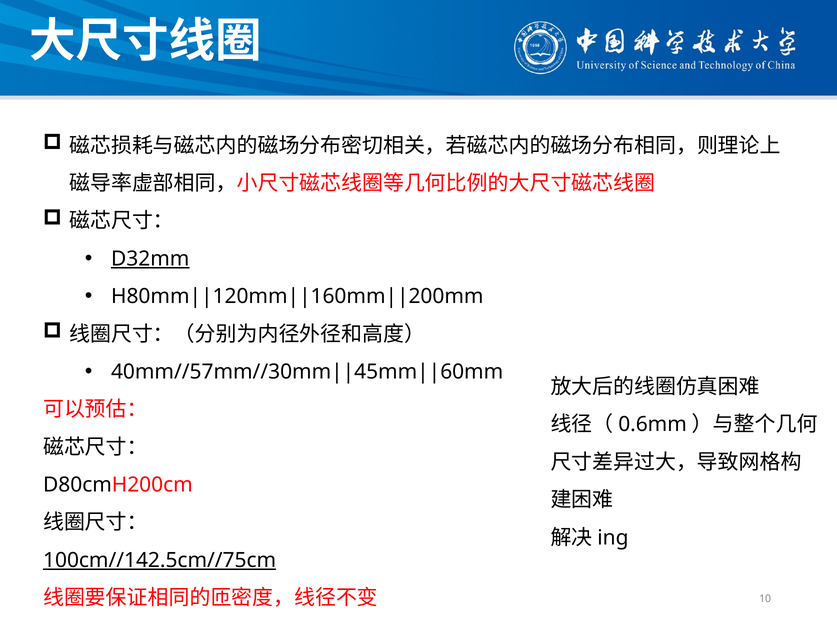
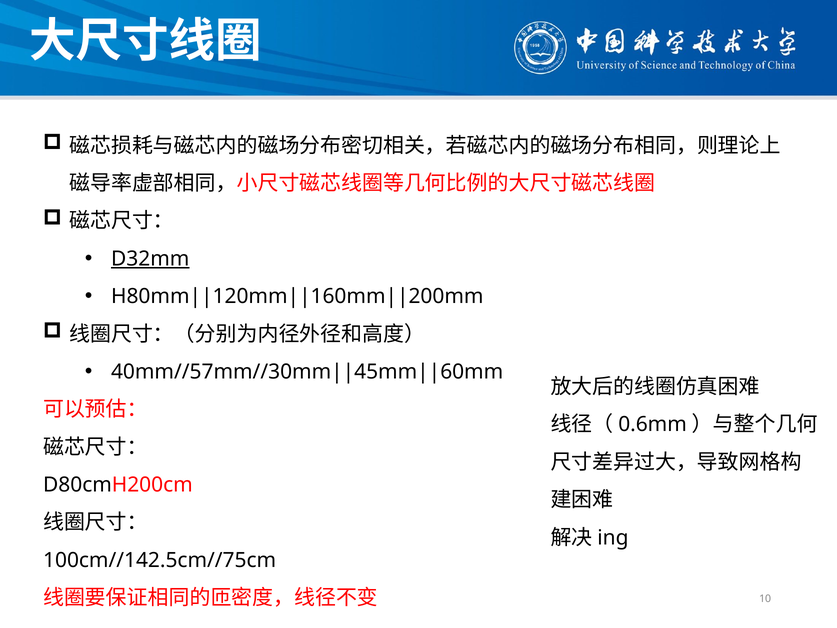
100cm//142.5cm//75cm underline: present -> none
